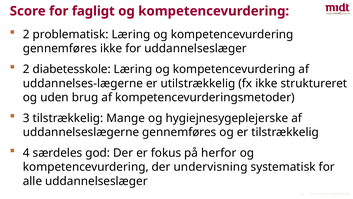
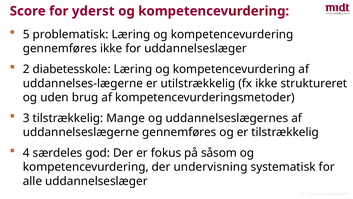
fagligt: fagligt -> yderst
2 at (26, 34): 2 -> 5
hygiejnesygeplejerske: hygiejnesygeplejerske -> uddannelseslægernes
herfor: herfor -> såsom
